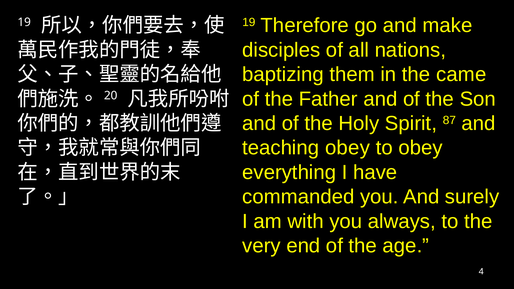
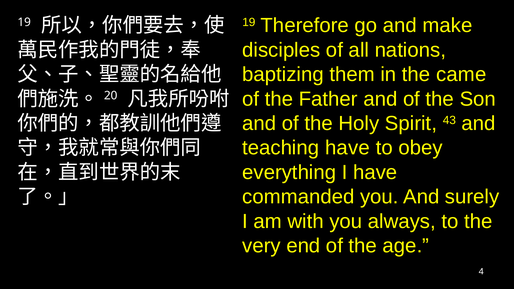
87: 87 -> 43
teaching obey: obey -> have
